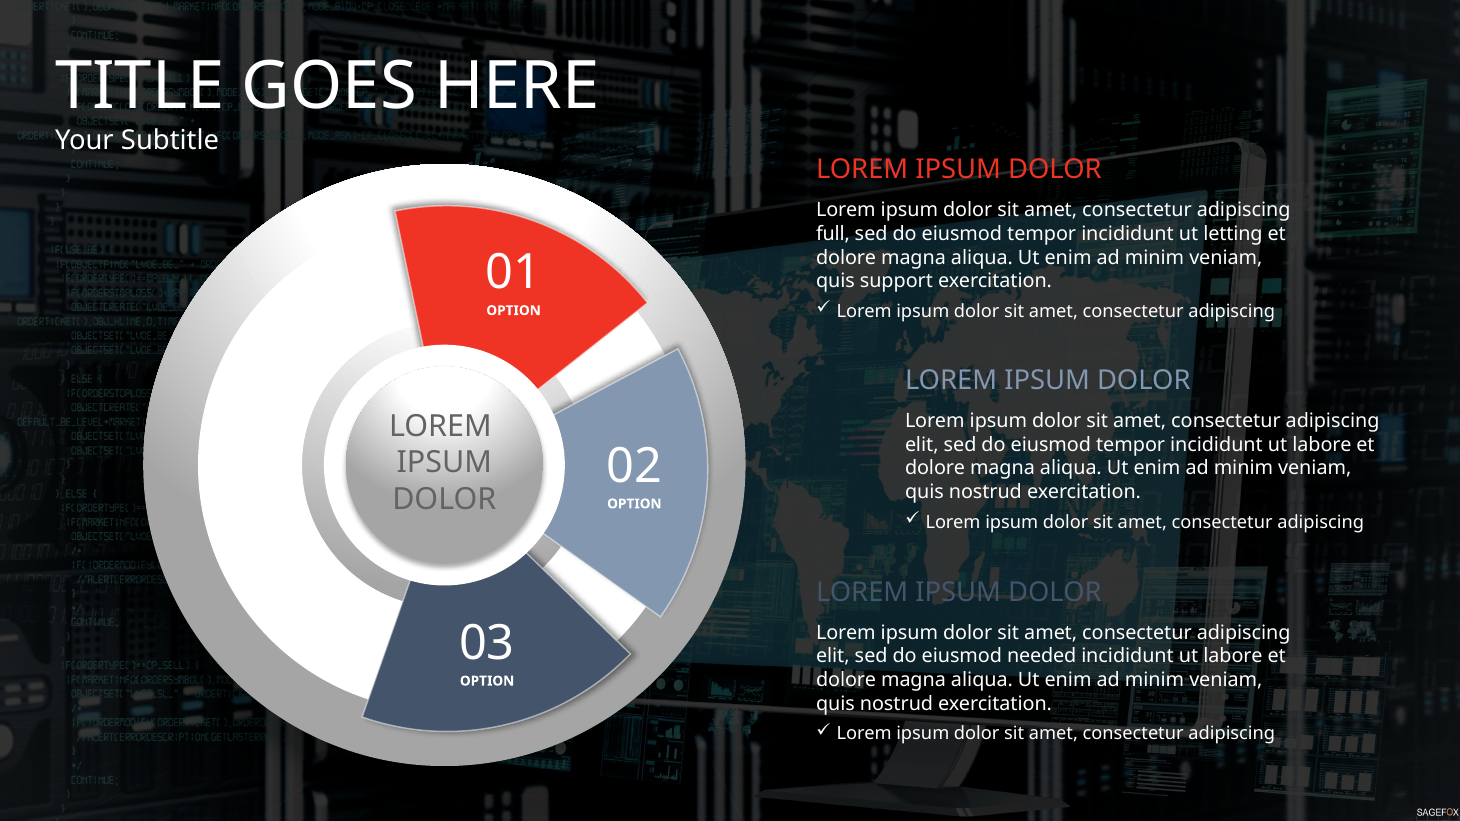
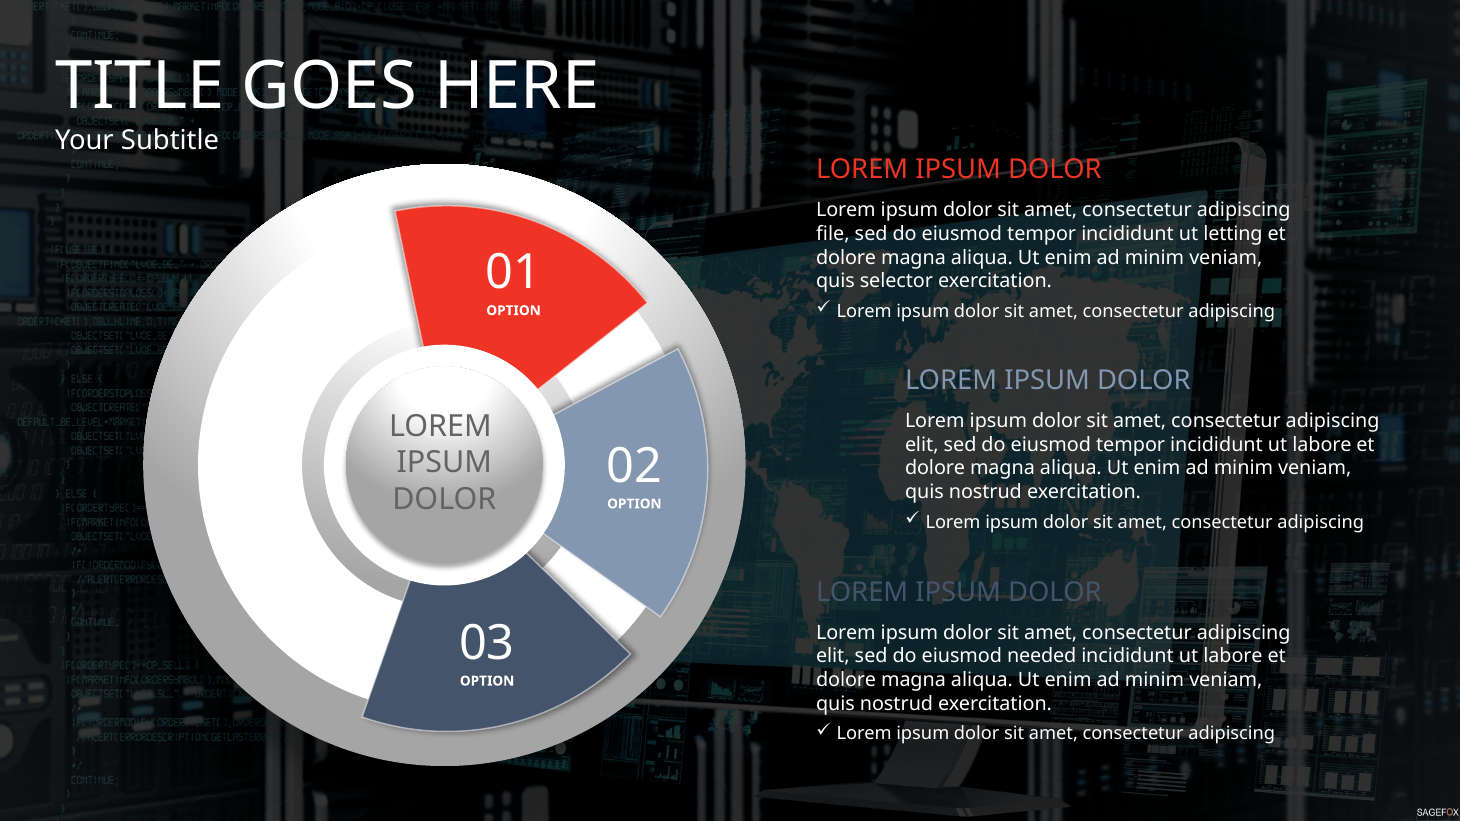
full: full -> file
support: support -> selector
